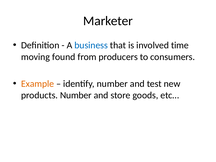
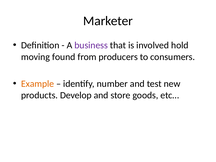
business colour: blue -> purple
time: time -> hold
products Number: Number -> Develop
